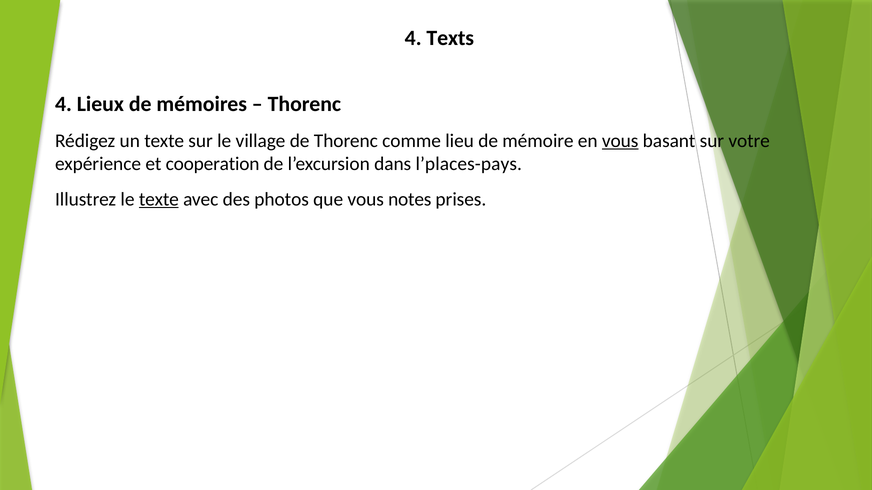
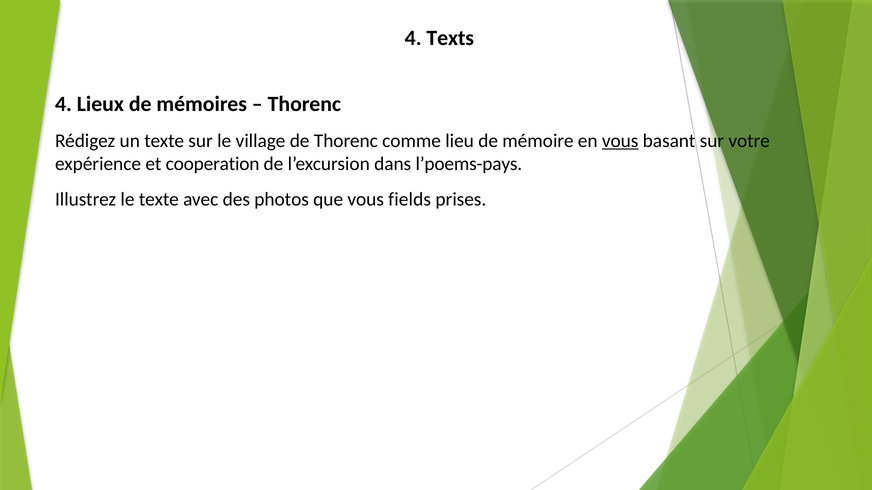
l’places-pays: l’places-pays -> l’poems-pays
texte at (159, 199) underline: present -> none
notes: notes -> fields
